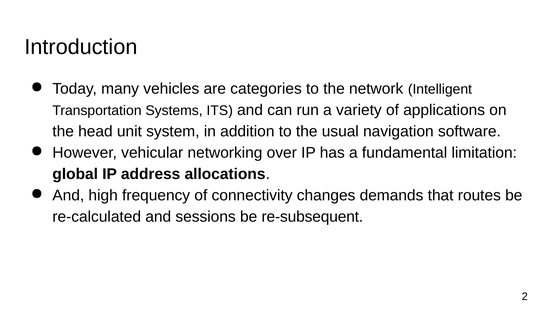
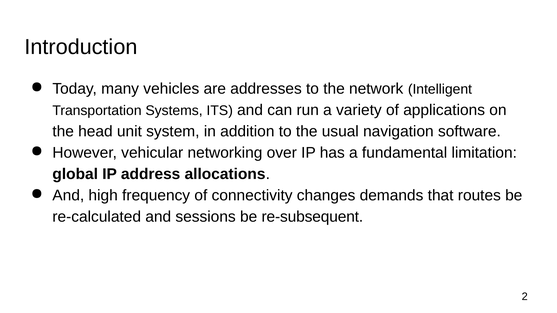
categories: categories -> addresses
